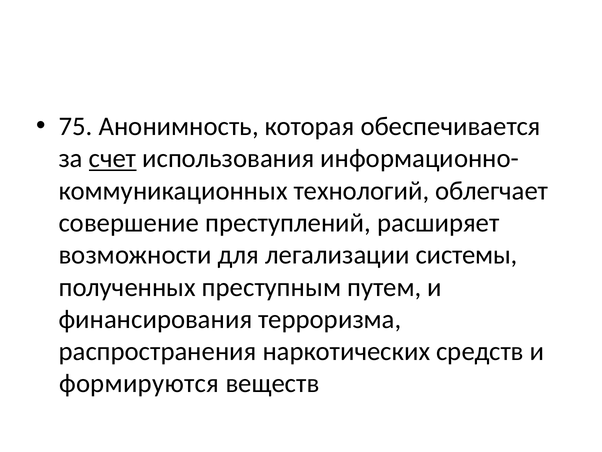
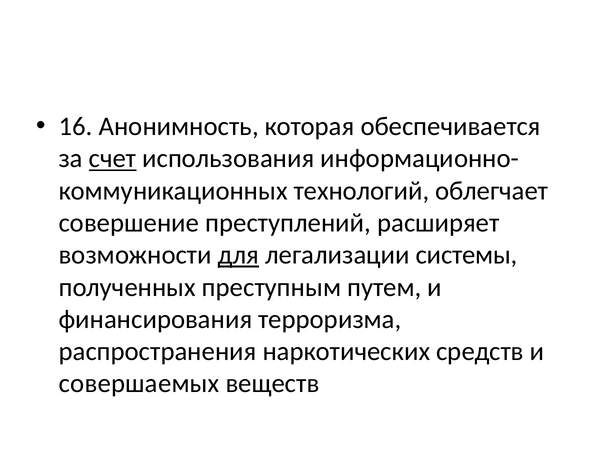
75: 75 -> 16
для underline: none -> present
формируются: формируются -> совершаемых
